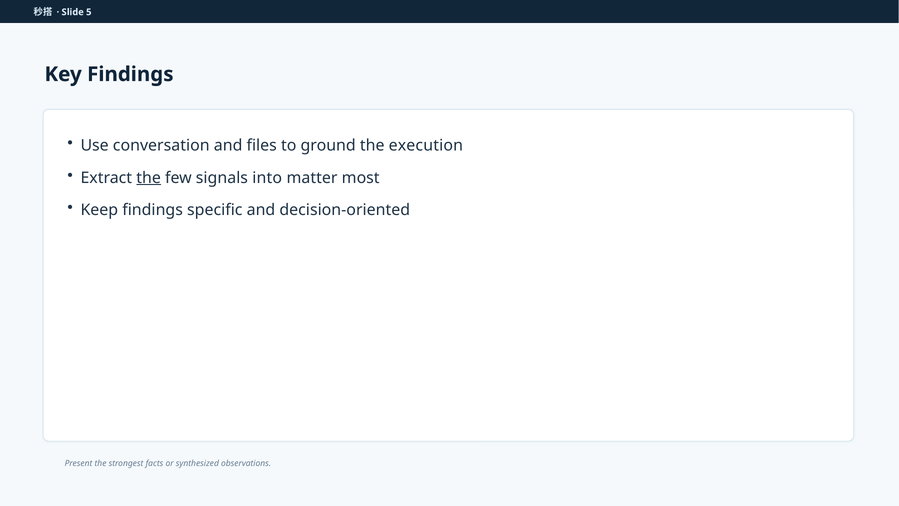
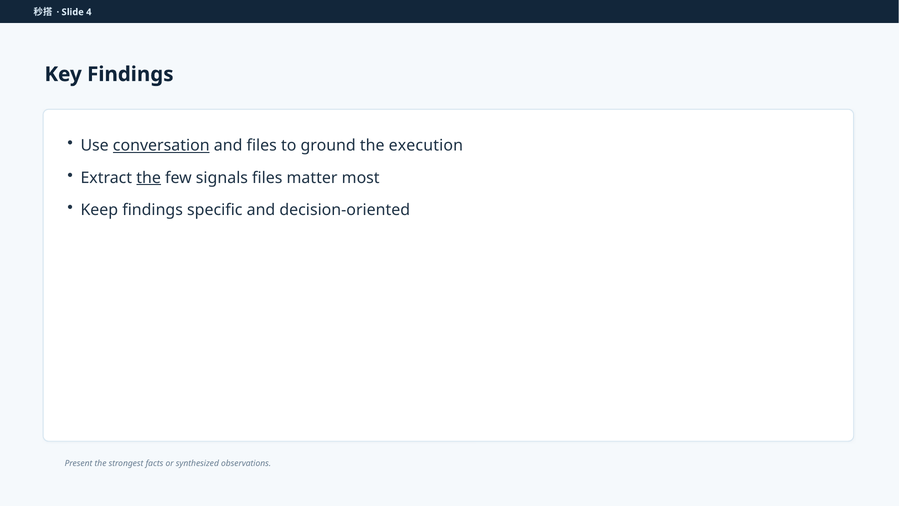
5: 5 -> 4
conversation underline: none -> present
signals into: into -> files
